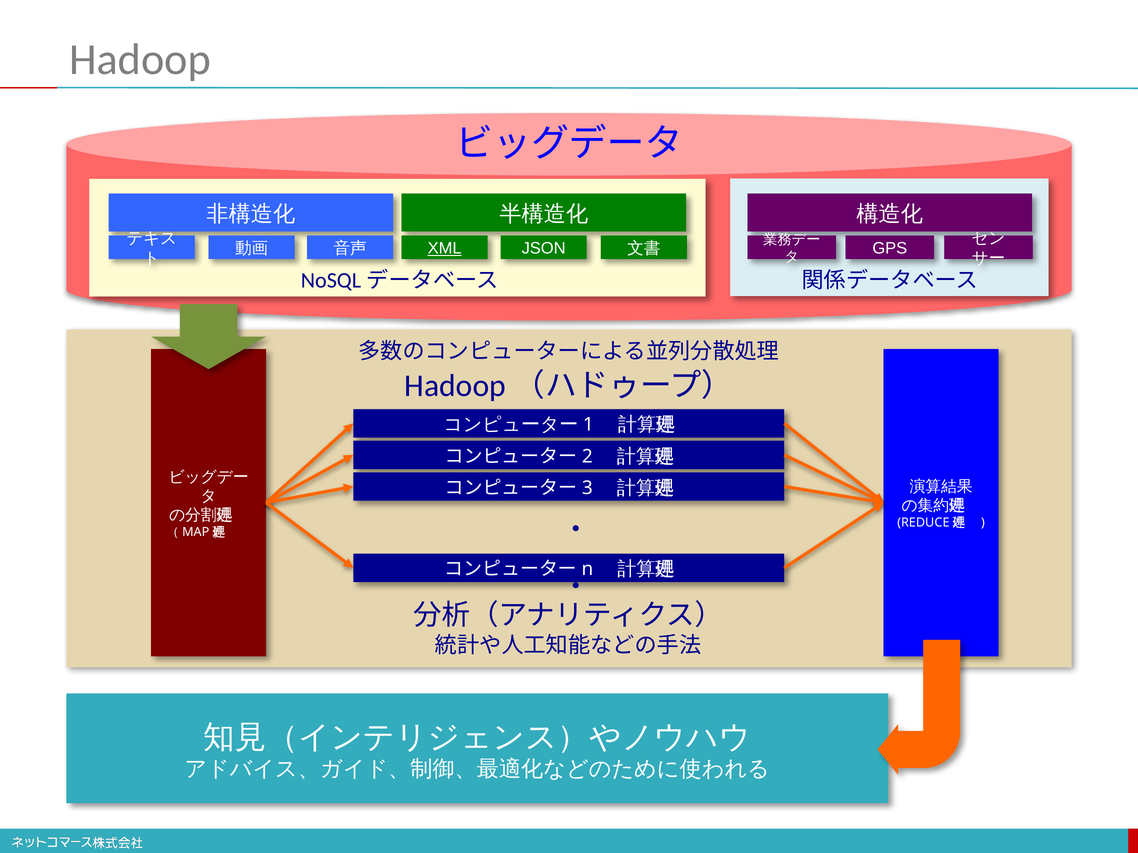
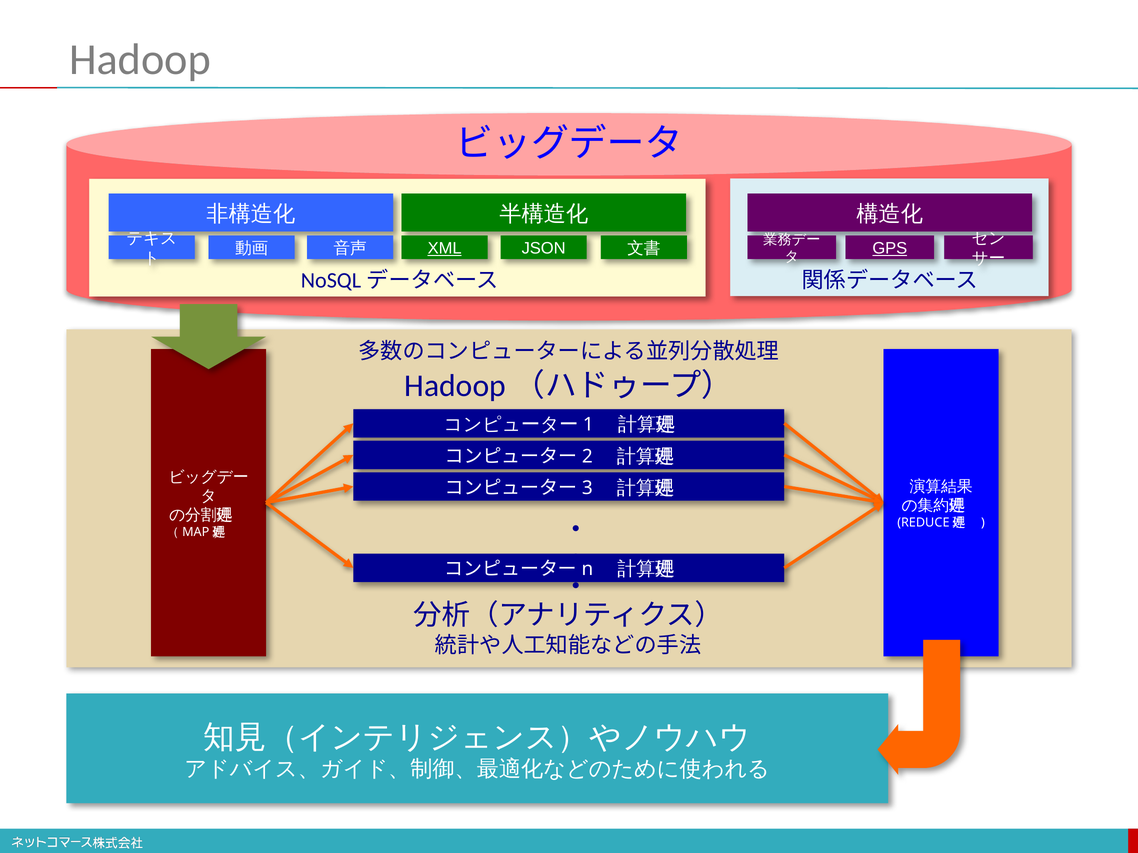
GPS underline: none -> present
